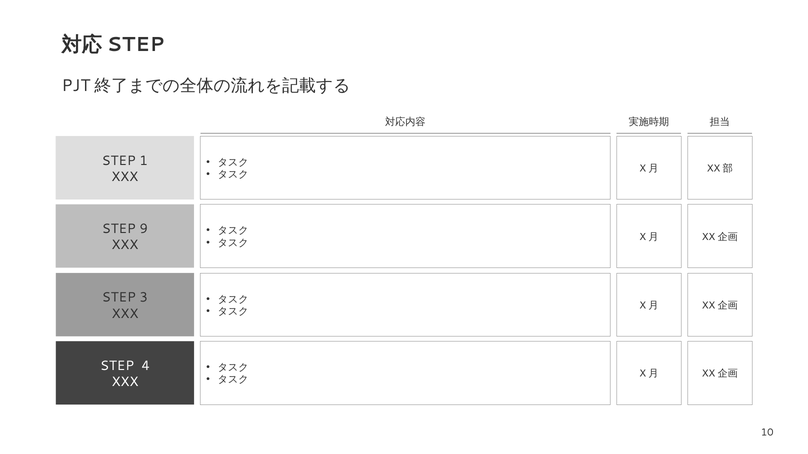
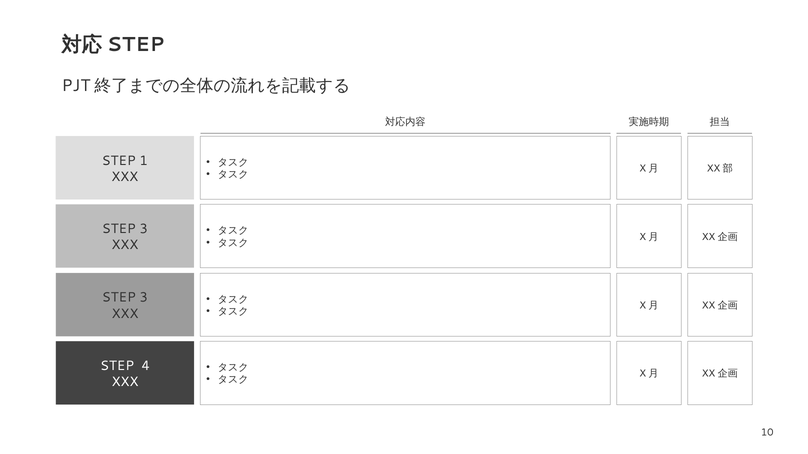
9 at (144, 229): 9 -> 3
